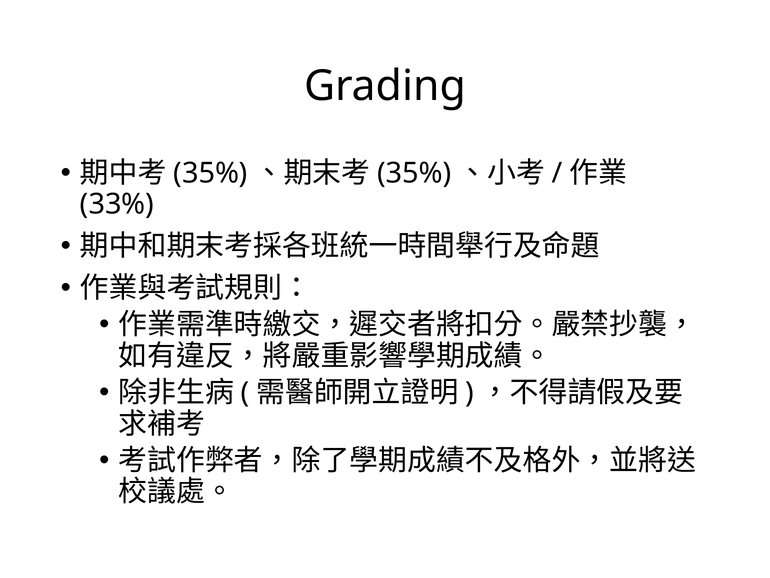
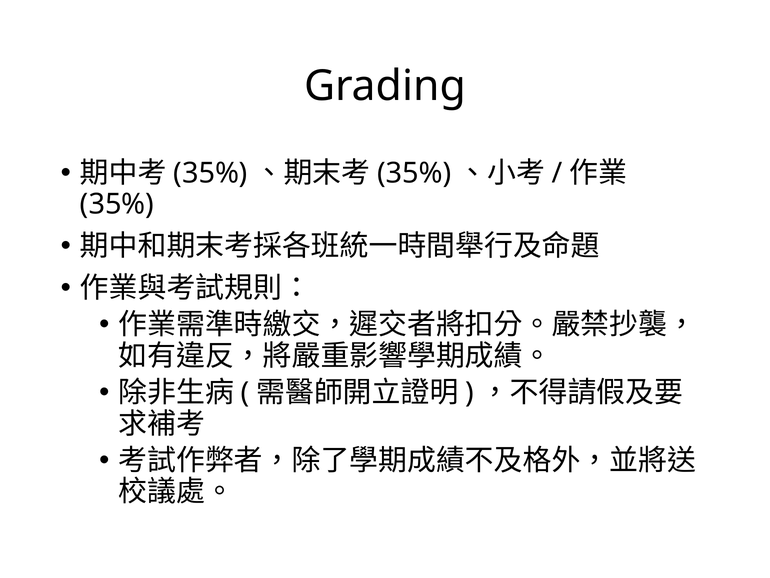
33% at (117, 204): 33% -> 35%
